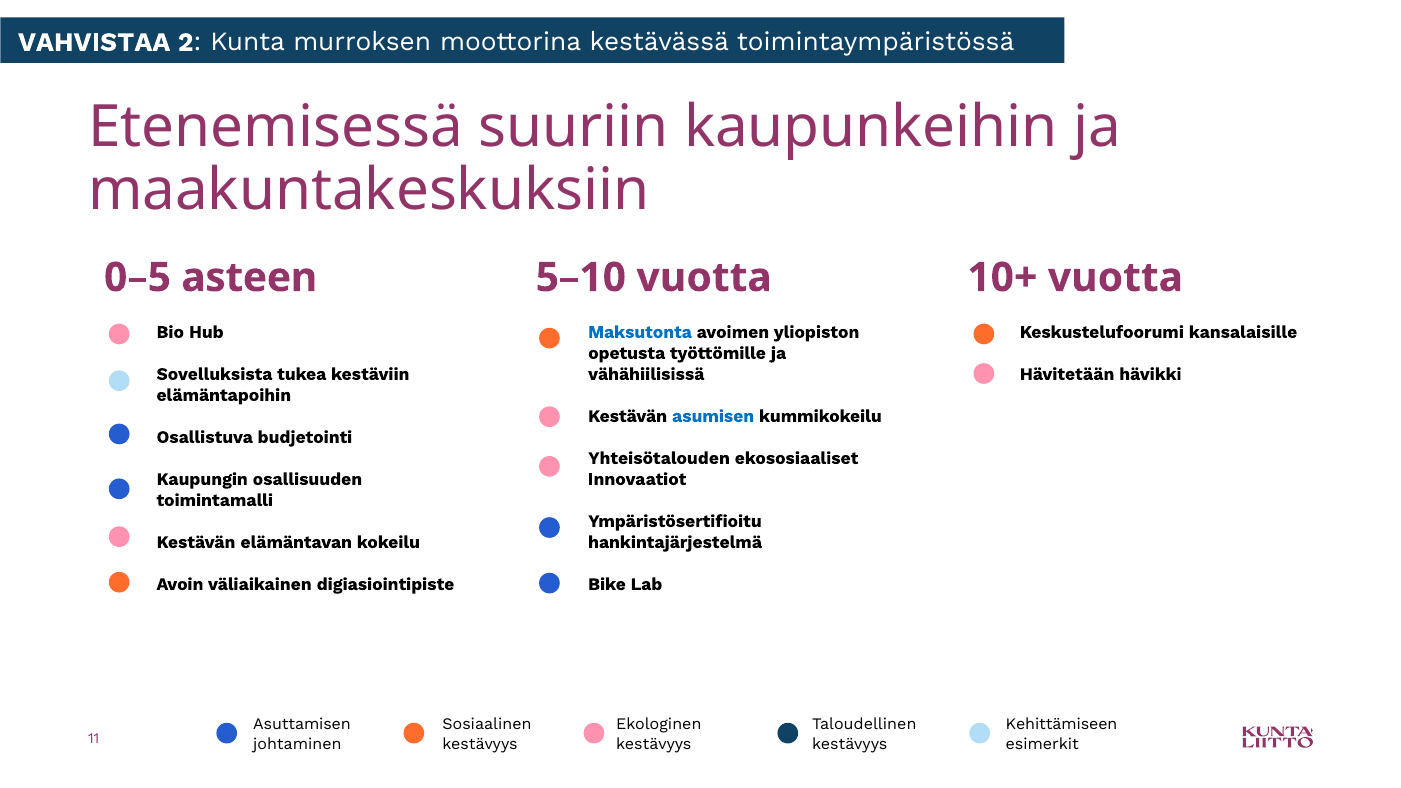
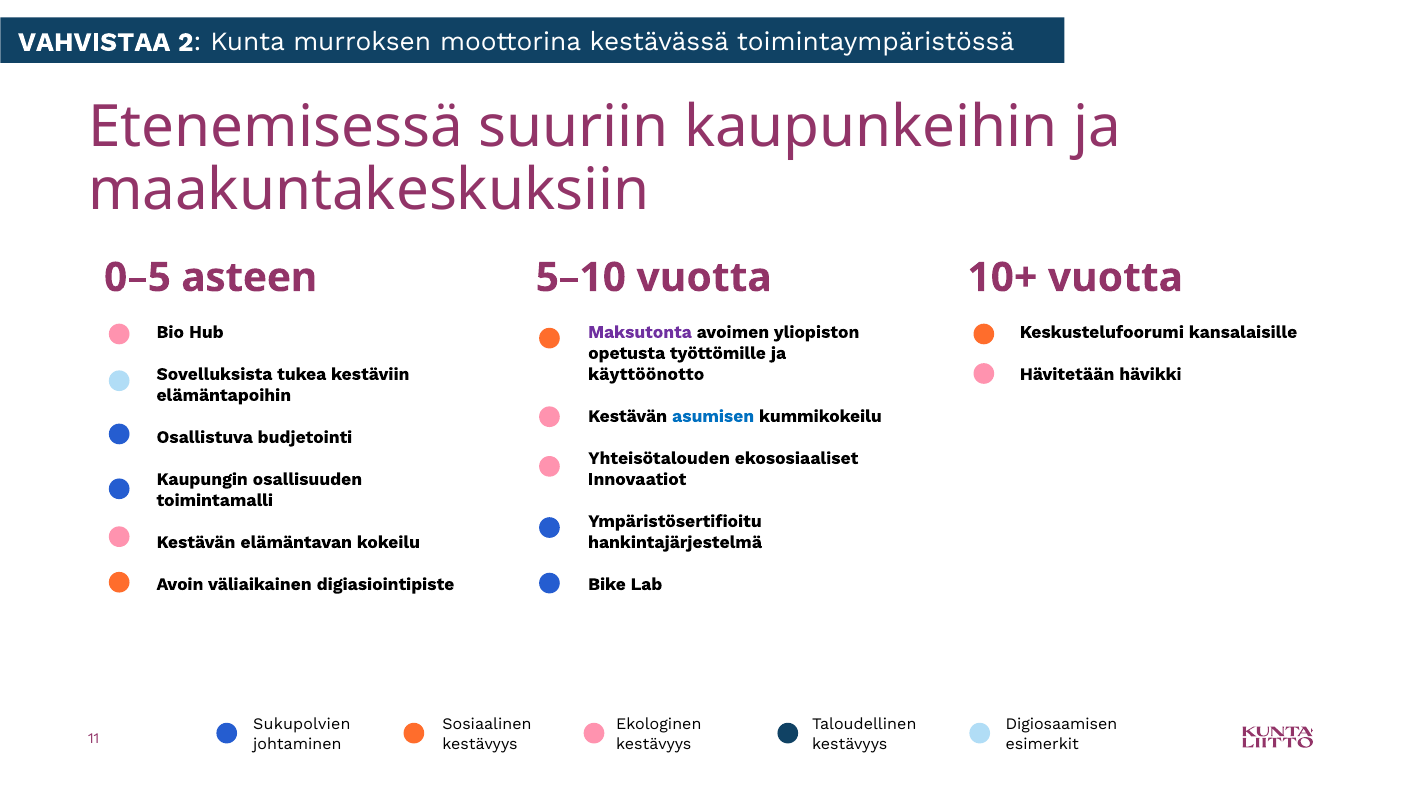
Maksutonta colour: blue -> purple
vähähiilisissä: vähähiilisissä -> käyttöönotto
Asuttamisen: Asuttamisen -> Sukupolvien
Kehittämiseen: Kehittämiseen -> Digiosaamisen
